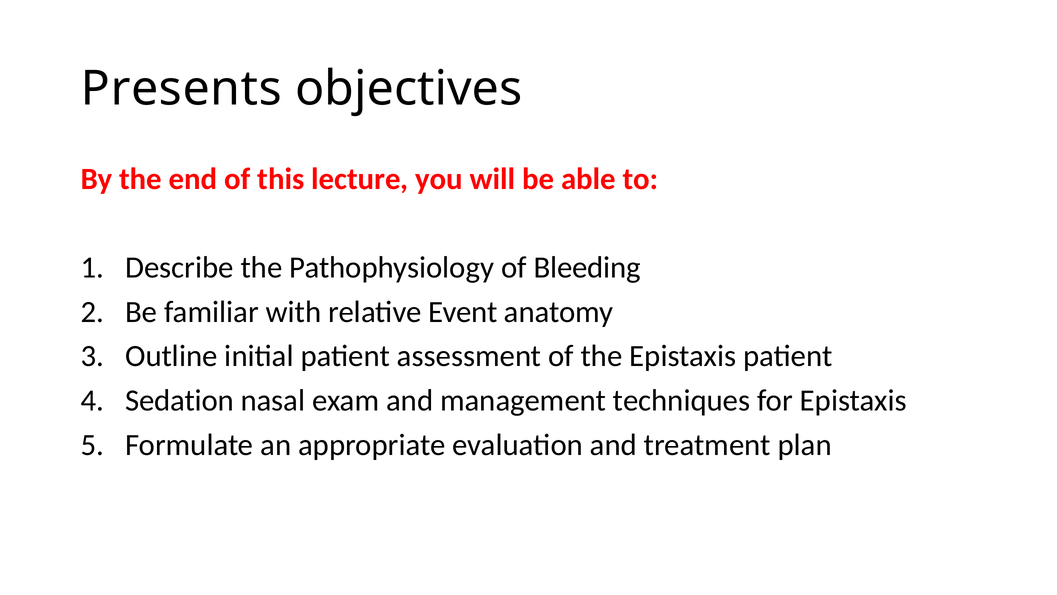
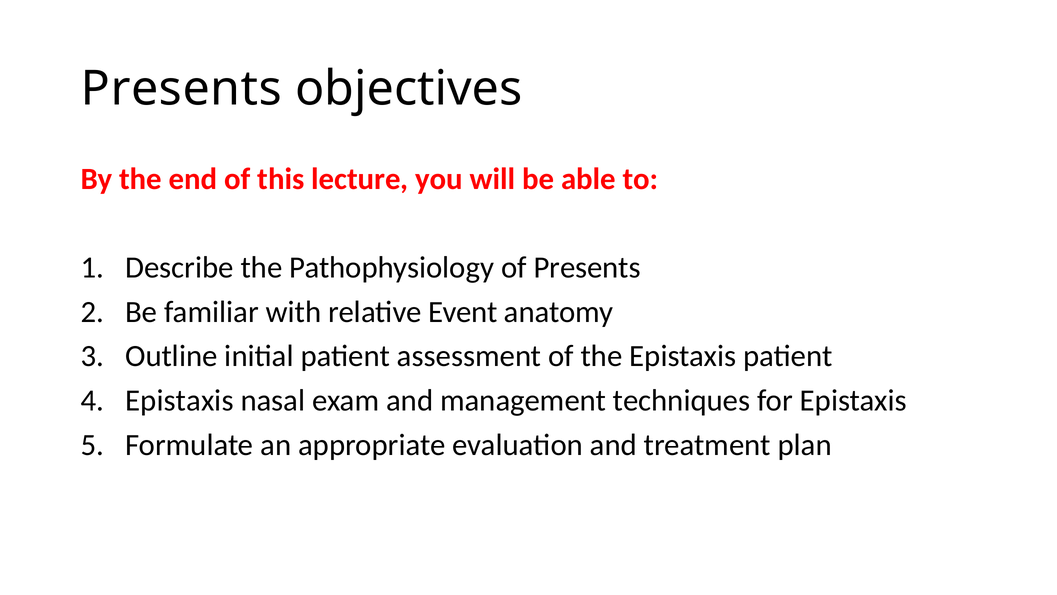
of Bleeding: Bleeding -> Presents
Sedation at (180, 400): Sedation -> Epistaxis
